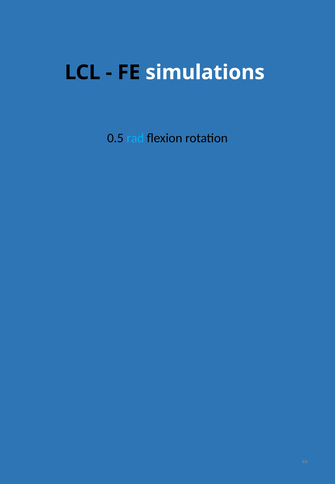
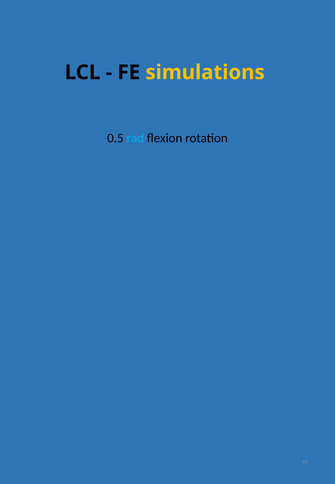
simulations colour: white -> yellow
